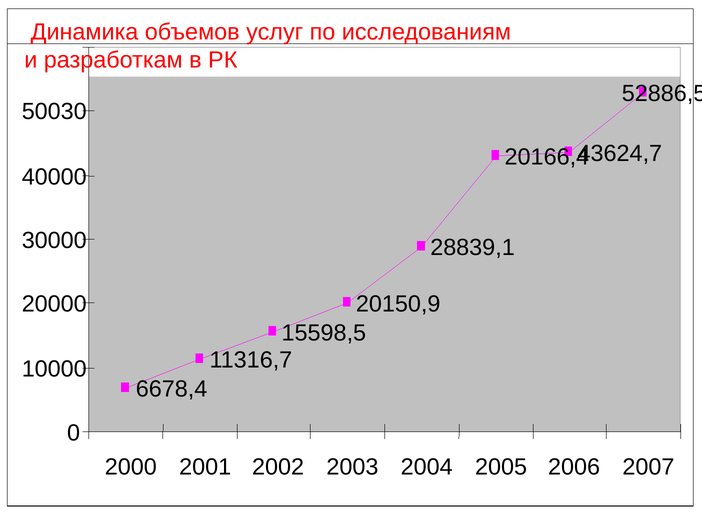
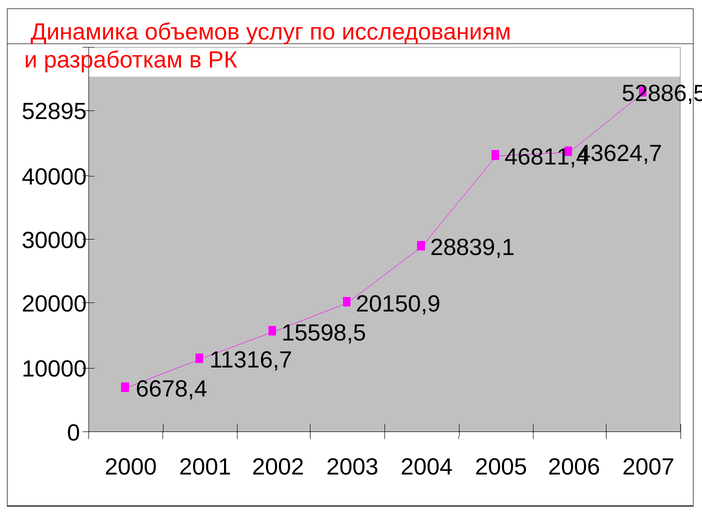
50030: 50030 -> 52895
20166,4: 20166,4 -> 46811,4
